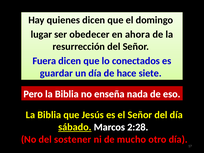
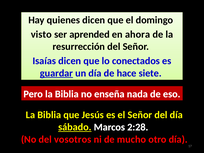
lugar: lugar -> visto
obedecer: obedecer -> aprended
Fuera: Fuera -> Isaías
guardar underline: none -> present
sostener: sostener -> vosotros
